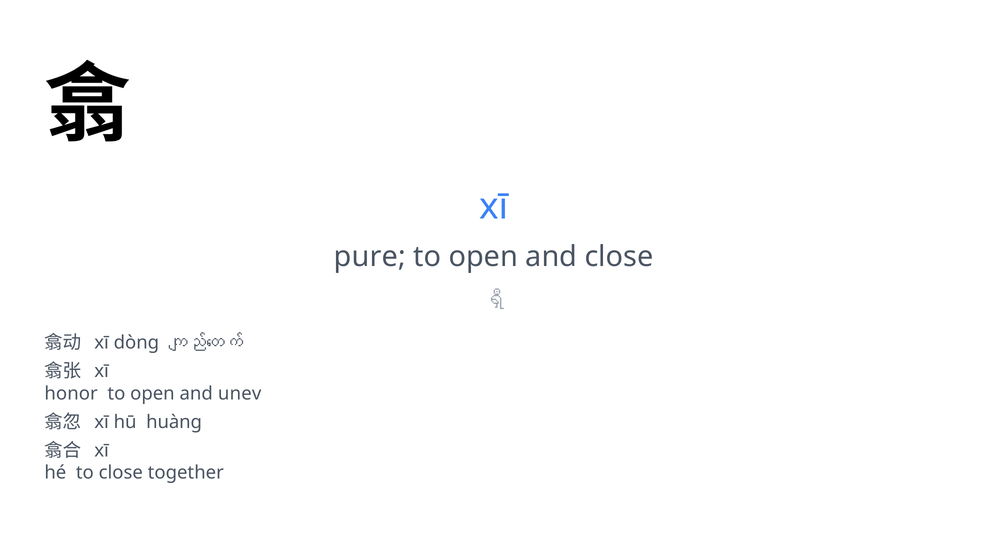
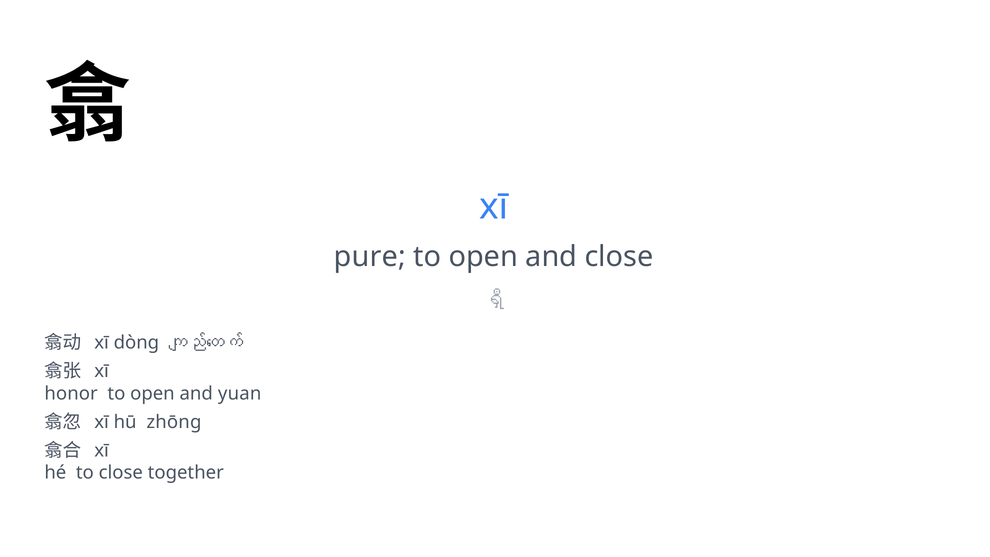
unev: unev -> yuan
huàng: huàng -> zhōng
